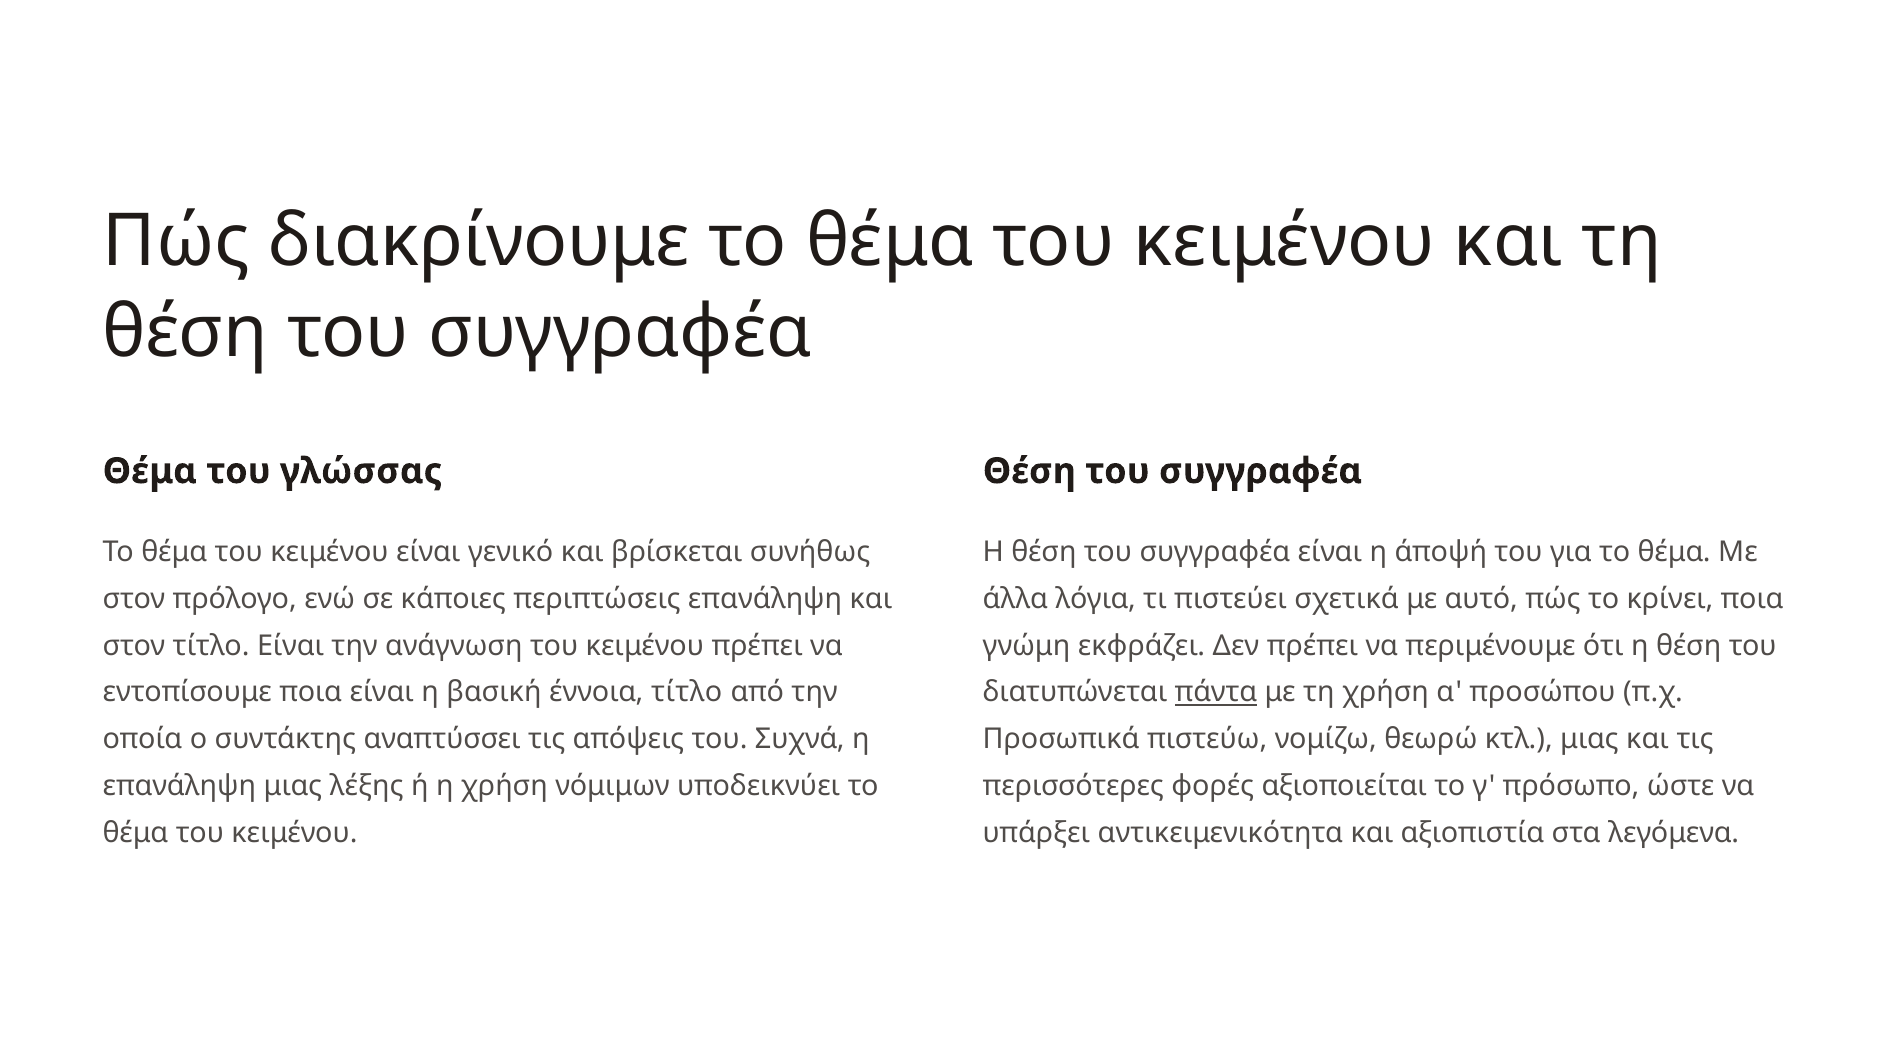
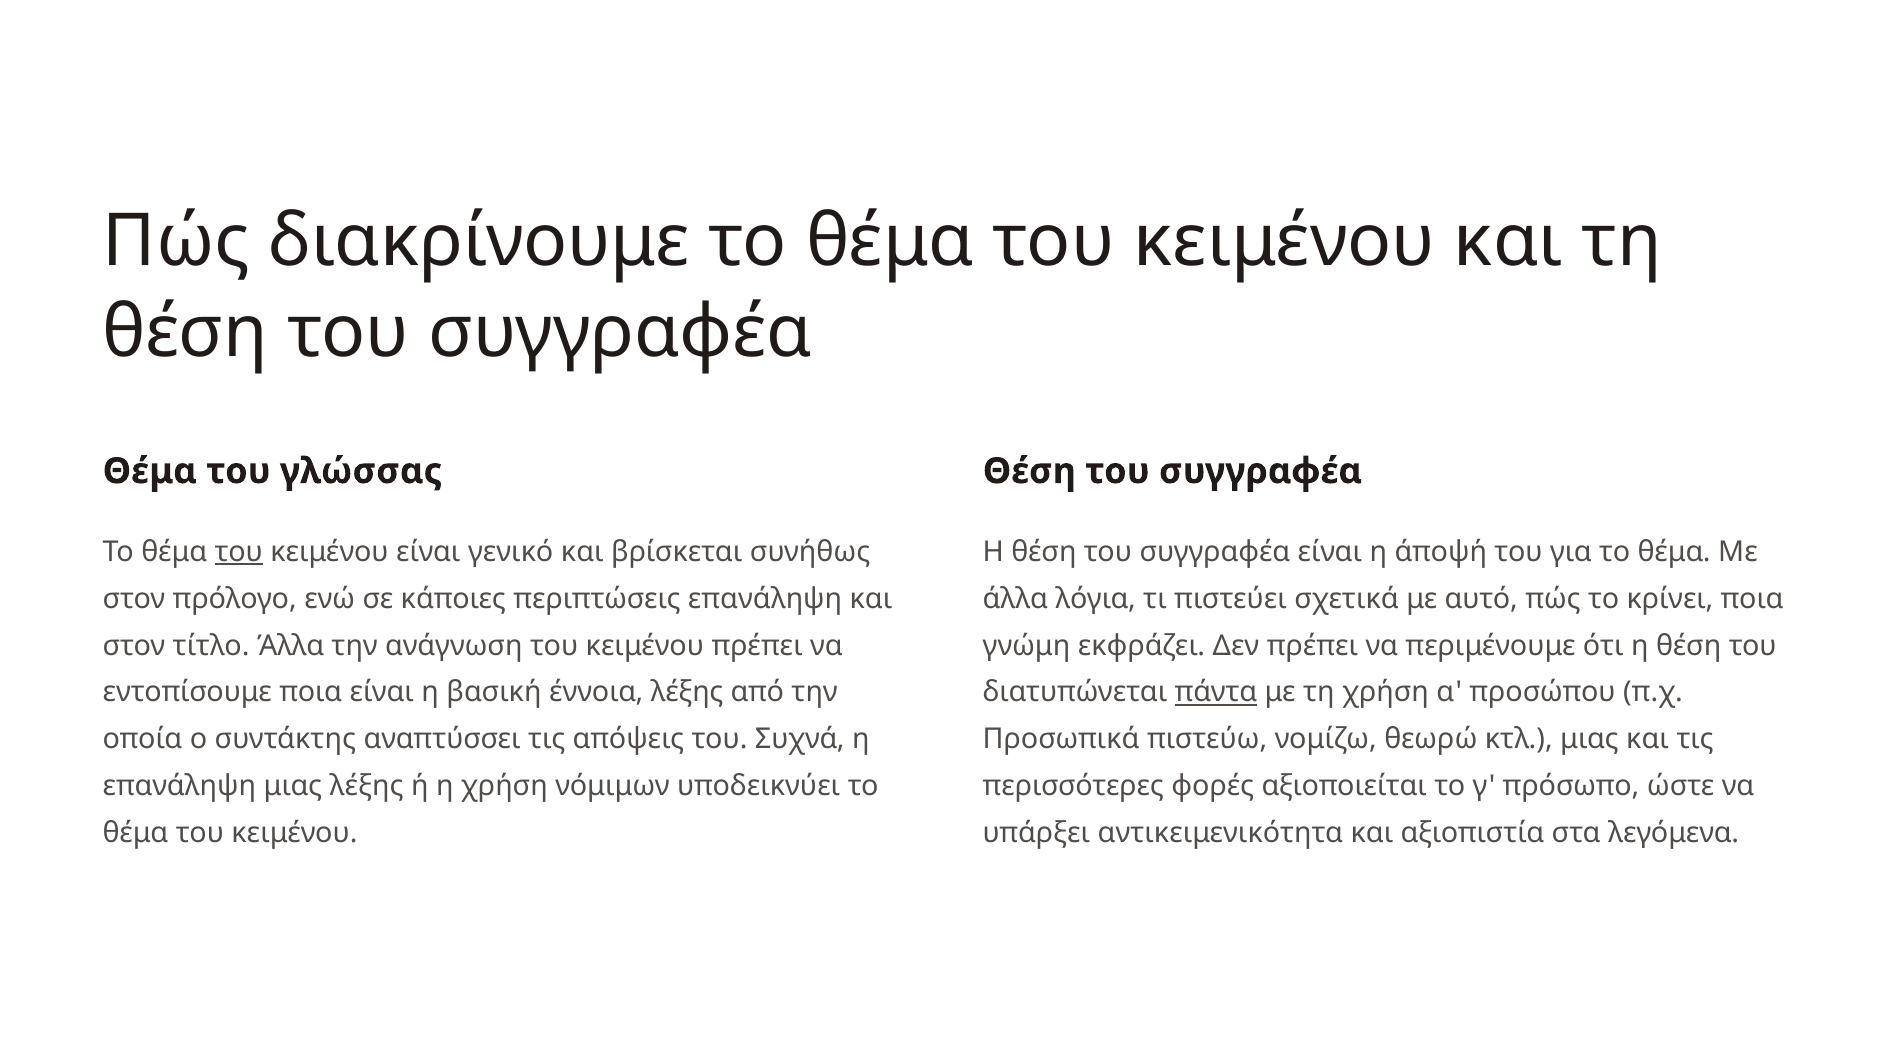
του at (239, 552) underline: none -> present
τίτλο Είναι: Είναι -> Άλλα
έννοια τίτλο: τίτλο -> λέξης
